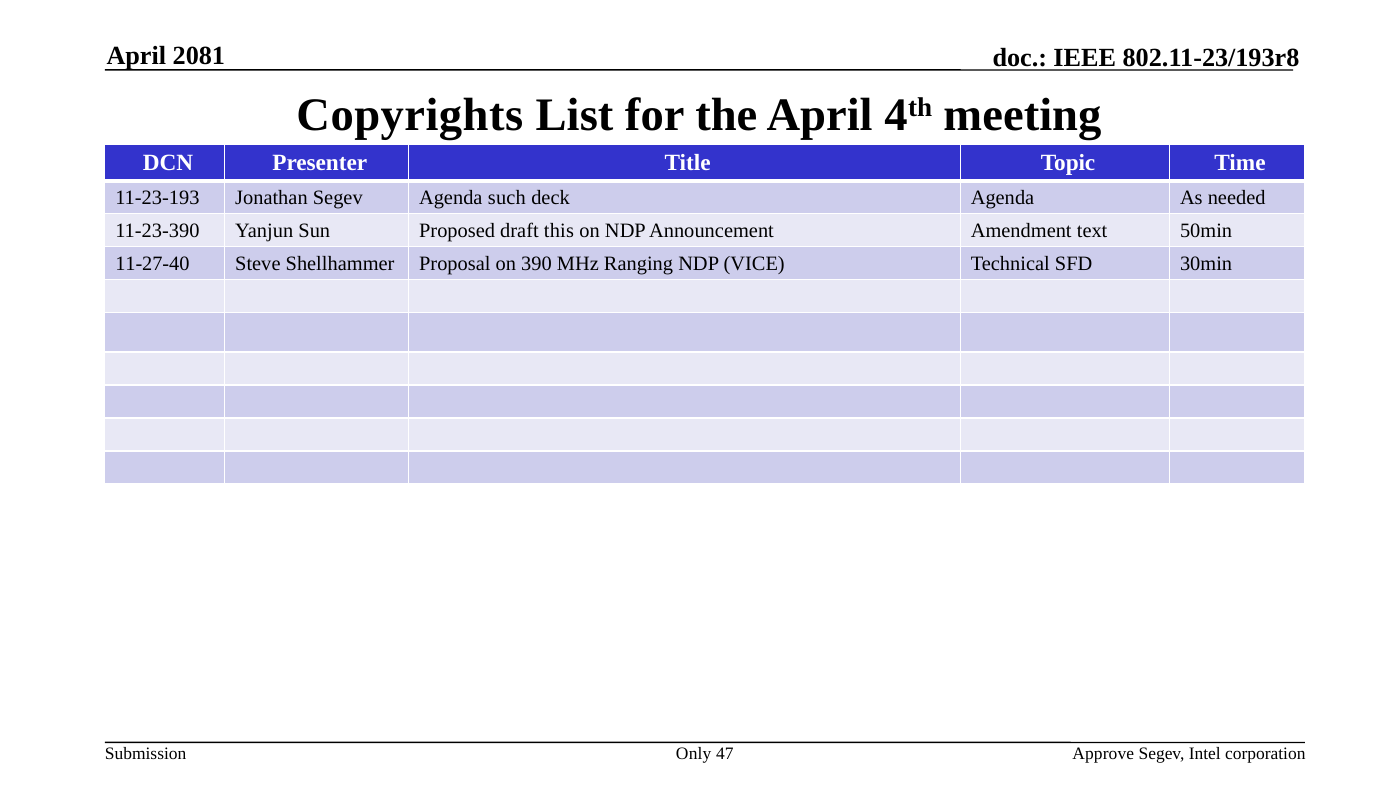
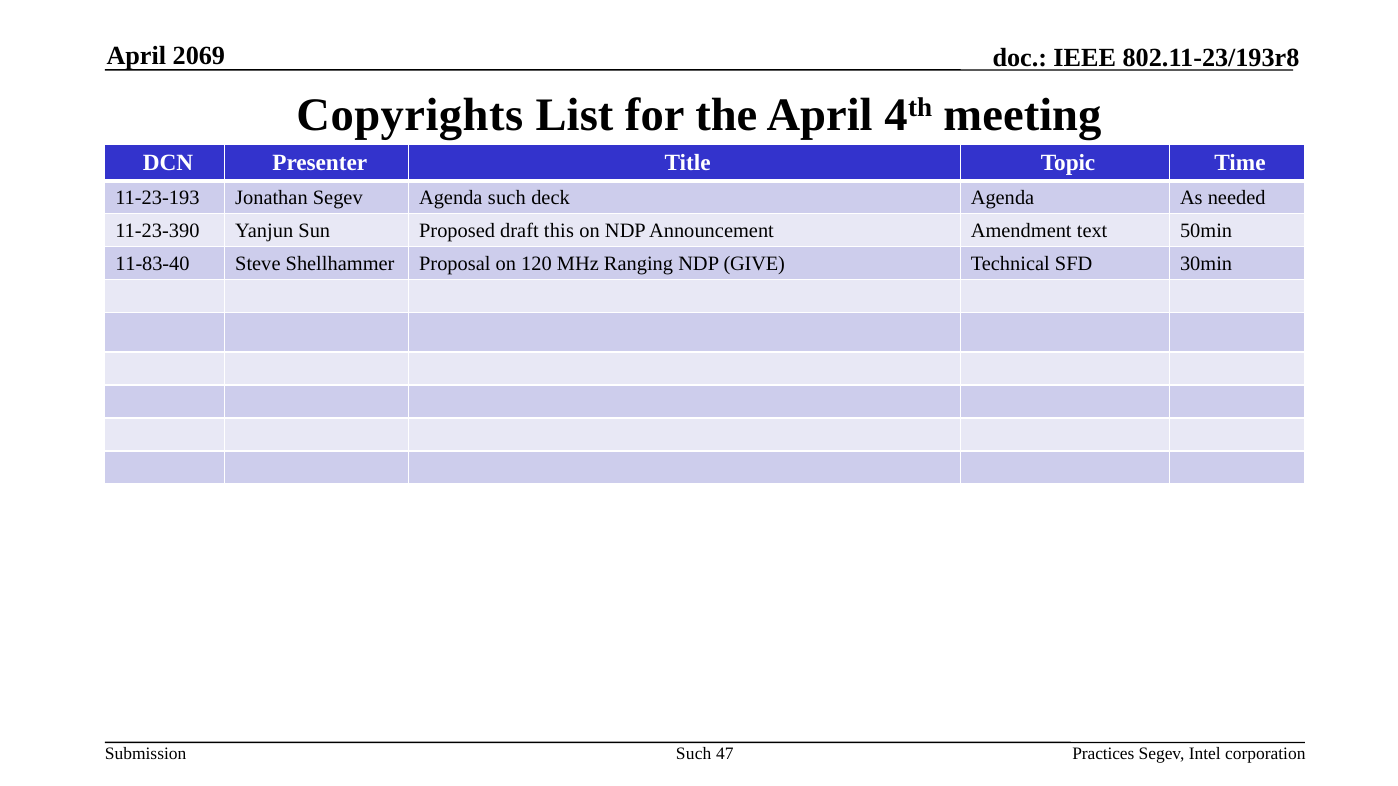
2081: 2081 -> 2069
11-27-40: 11-27-40 -> 11-83-40
390: 390 -> 120
VICE: VICE -> GIVE
Only at (694, 754): Only -> Such
Approve: Approve -> Practices
